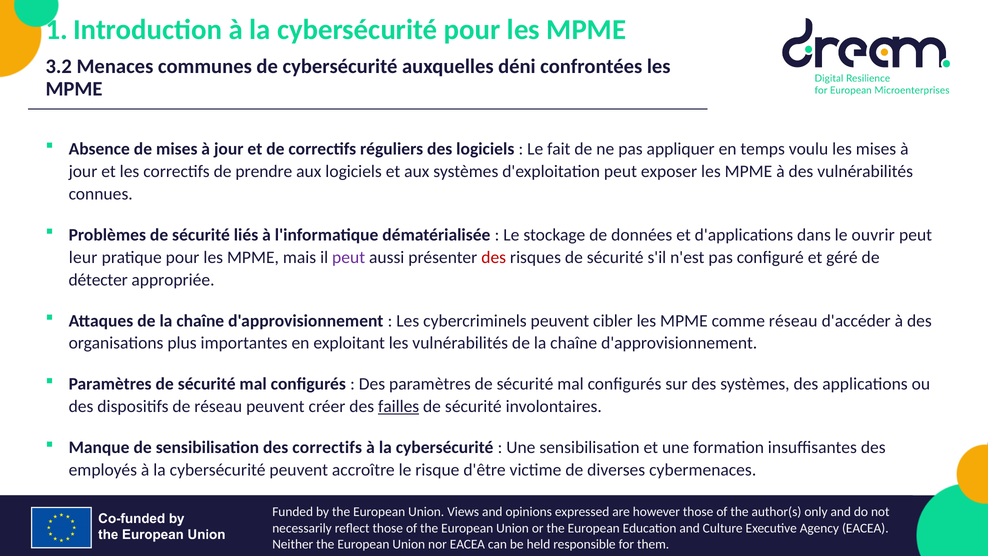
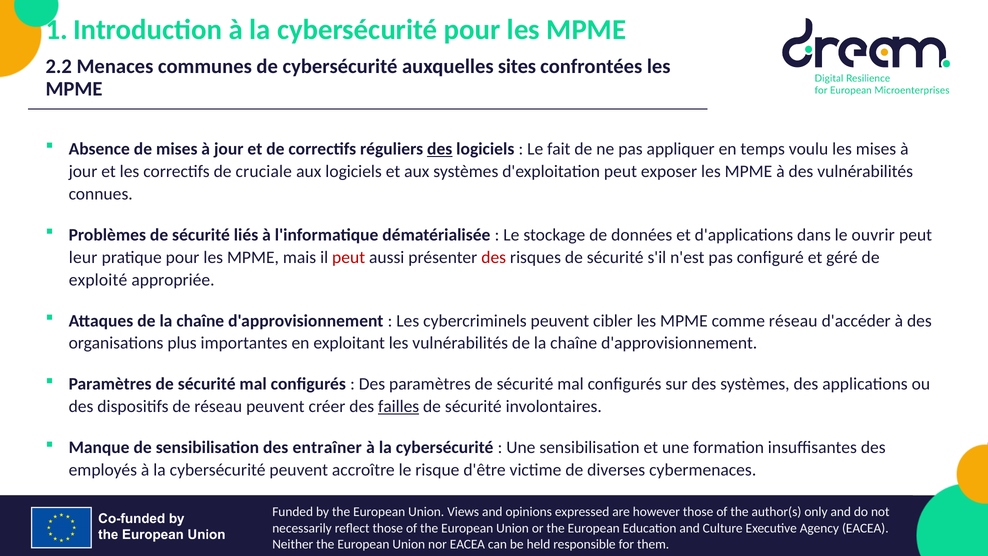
3.2: 3.2 -> 2.2
déni: déni -> sites
des at (440, 149) underline: none -> present
prendre: prendre -> cruciale
peut at (349, 257) colour: purple -> red
détecter: détecter -> exploité
des correctifs: correctifs -> entraîner
